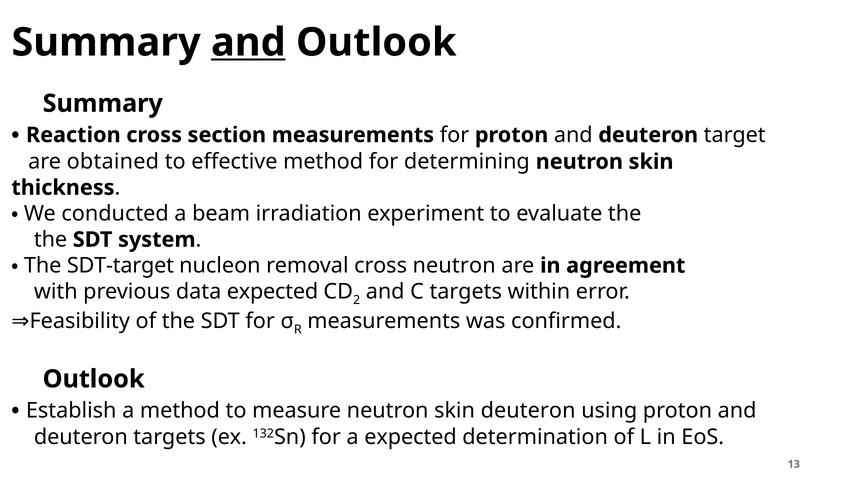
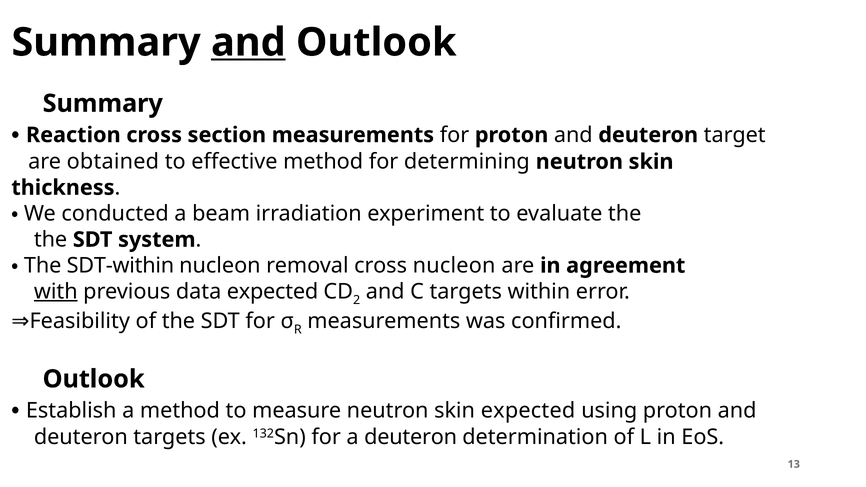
SDT-target: SDT-target -> SDT-within
cross neutron: neutron -> nucleon
with underline: none -> present
skin deuteron: deuteron -> expected
a expected: expected -> deuteron
